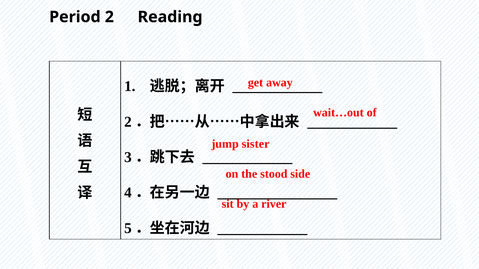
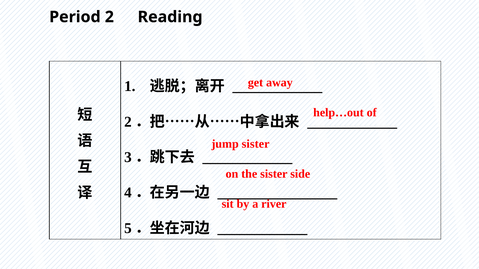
wait…out: wait…out -> help…out
the stood: stood -> sister
